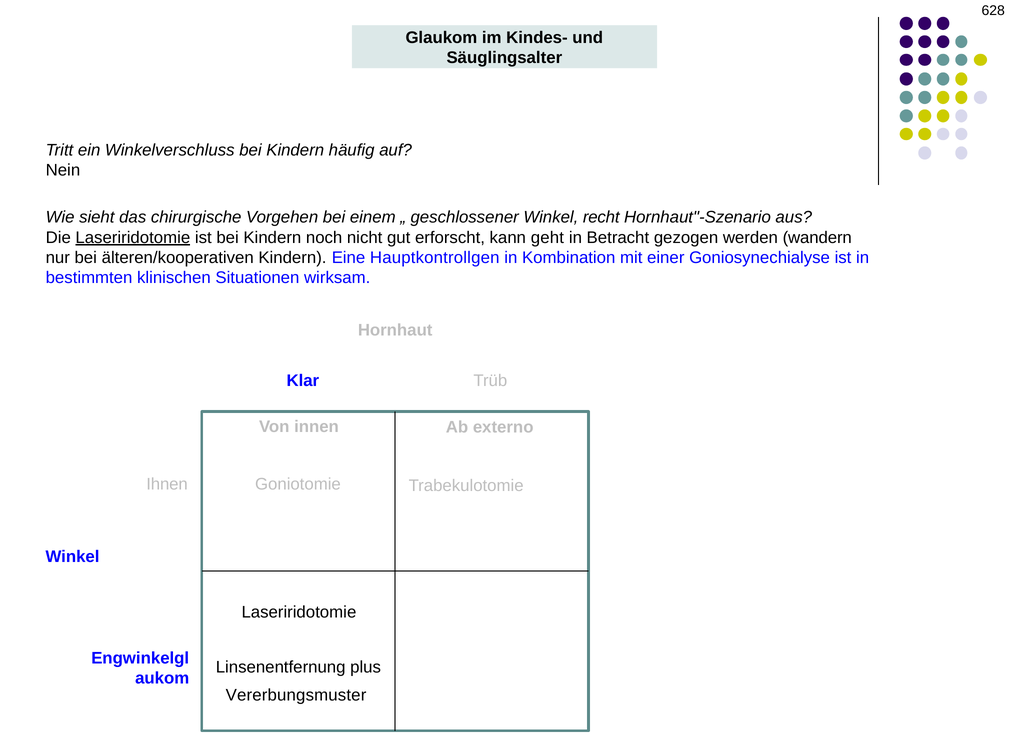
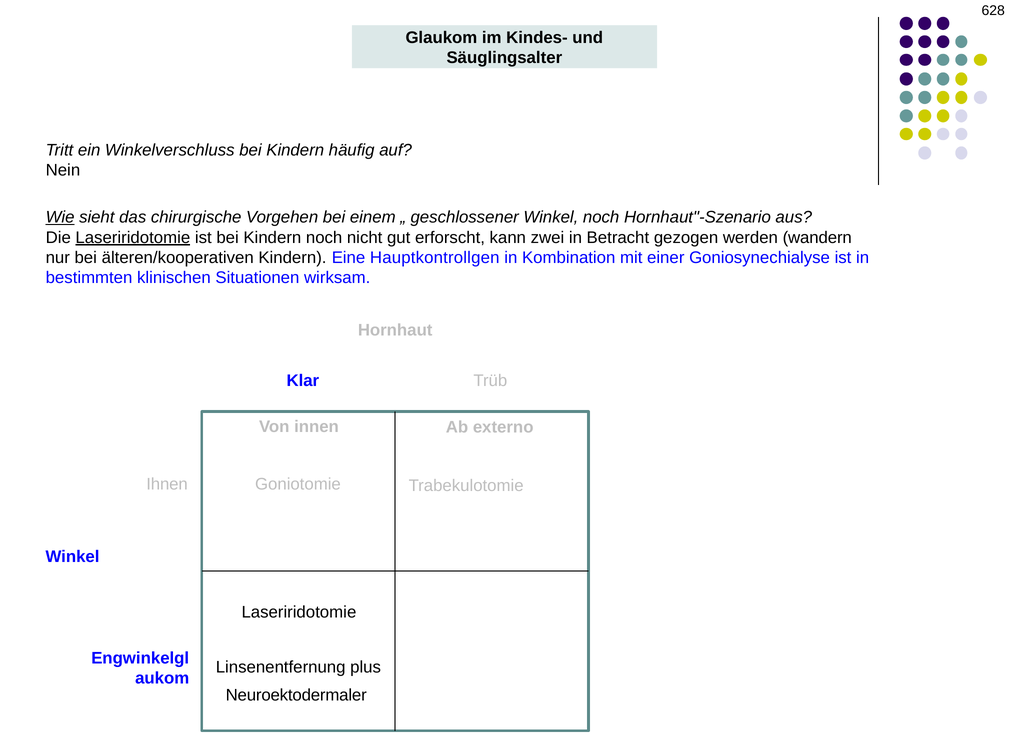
Wie underline: none -> present
Winkel recht: recht -> noch
geht: geht -> zwei
Vererbungsmuster: Vererbungsmuster -> Neuroektodermaler
